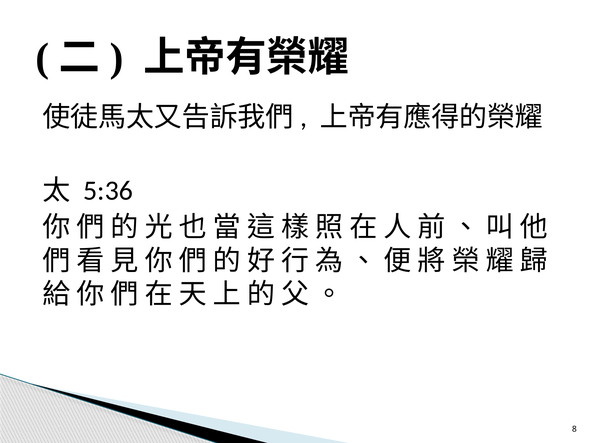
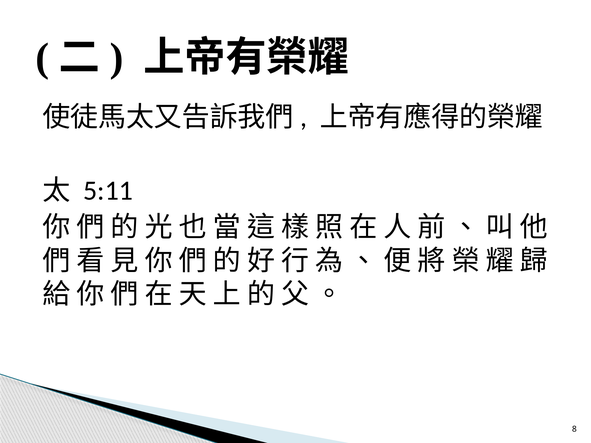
5:36: 5:36 -> 5:11
